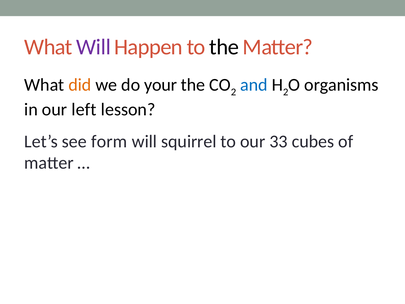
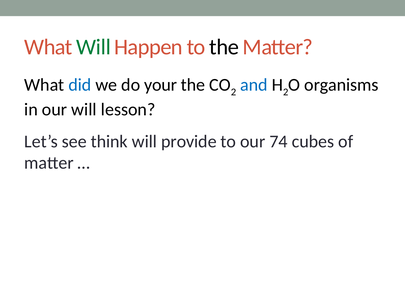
Will at (93, 47) colour: purple -> green
did colour: orange -> blue
our left: left -> will
form: form -> think
squirrel: squirrel -> provide
33: 33 -> 74
